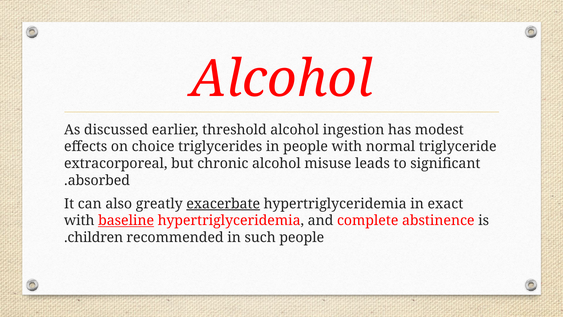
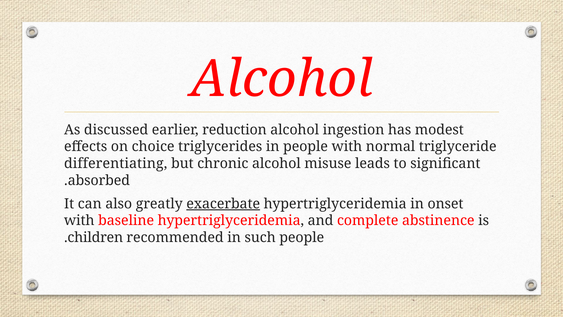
threshold: threshold -> reduction
extracorporeal: extracorporeal -> differentiating
exact: exact -> onset
baseline underline: present -> none
